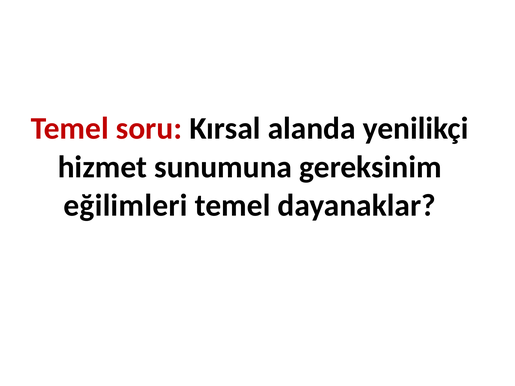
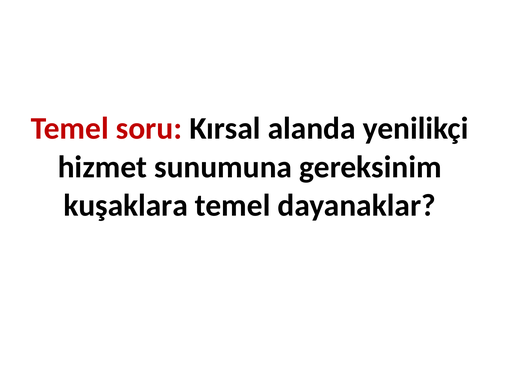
eğilimleri: eğilimleri -> kuşaklara
